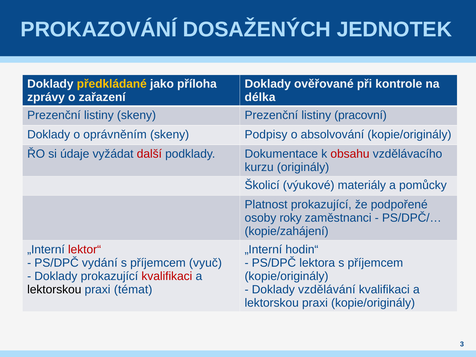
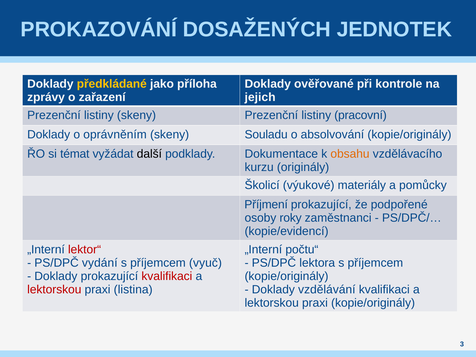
délka: délka -> jejich
Podpisy: Podpisy -> Souladu
údaje: údaje -> témat
další colour: red -> black
obsahu colour: red -> orange
Platnost: Platnost -> Příjmení
kopie/zahájení: kopie/zahájení -> kopie/evidencí
hodin“: hodin“ -> počtu“
lektorskou at (54, 289) colour: black -> red
témat: témat -> listina
